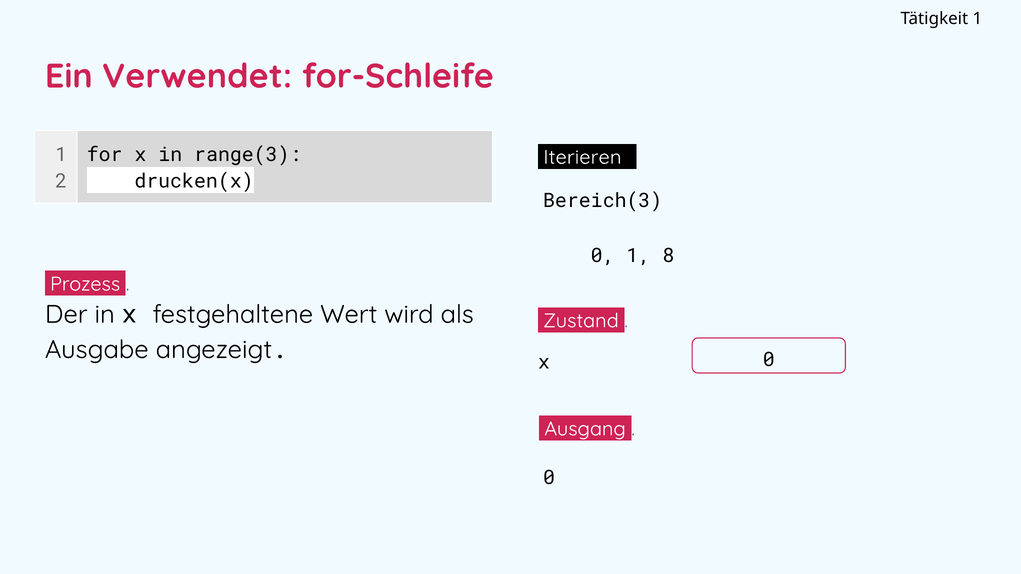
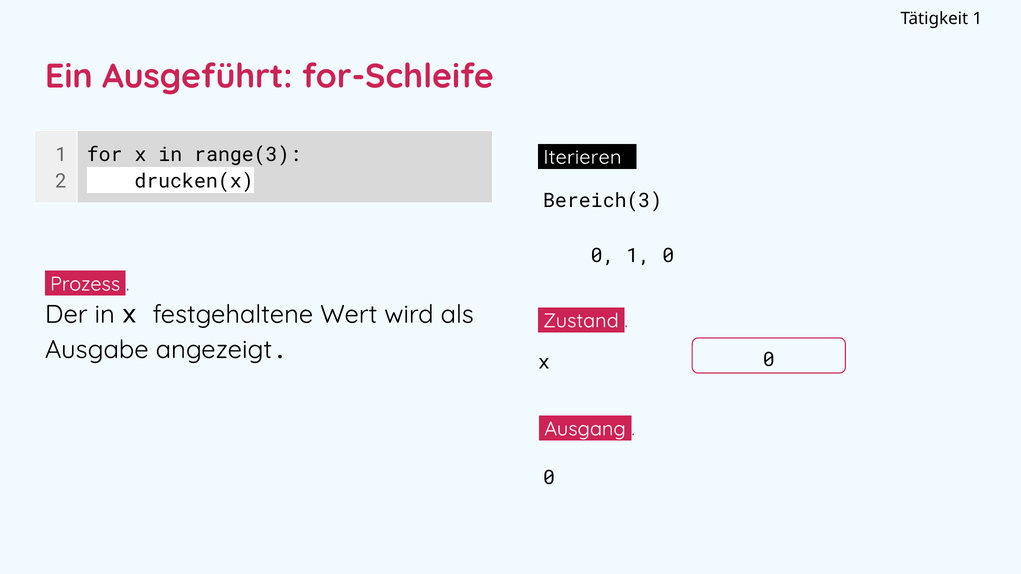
Verwendet: Verwendet -> Ausgeführt
1 8: 8 -> 0
